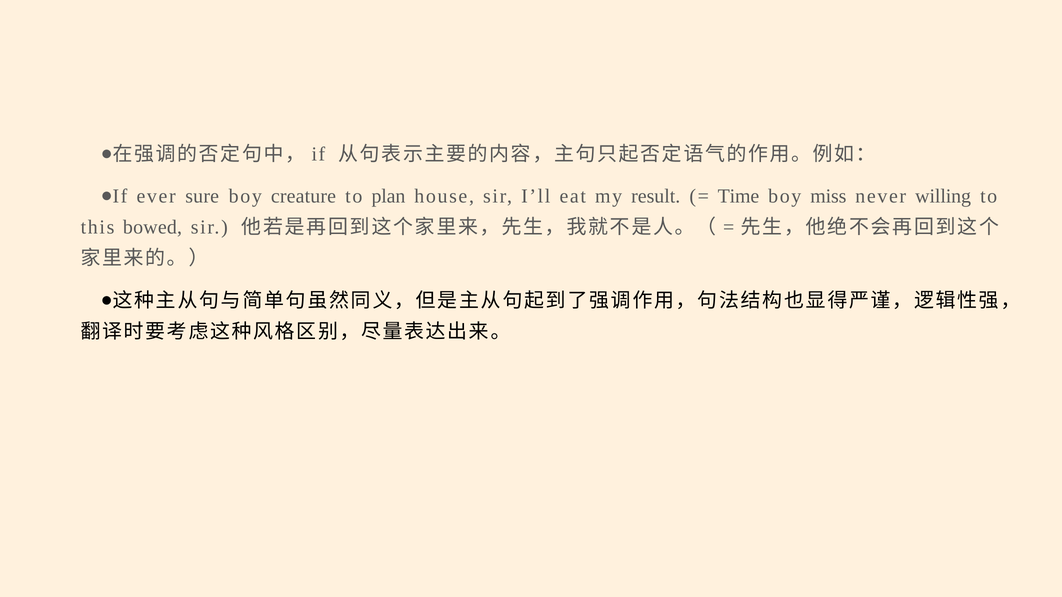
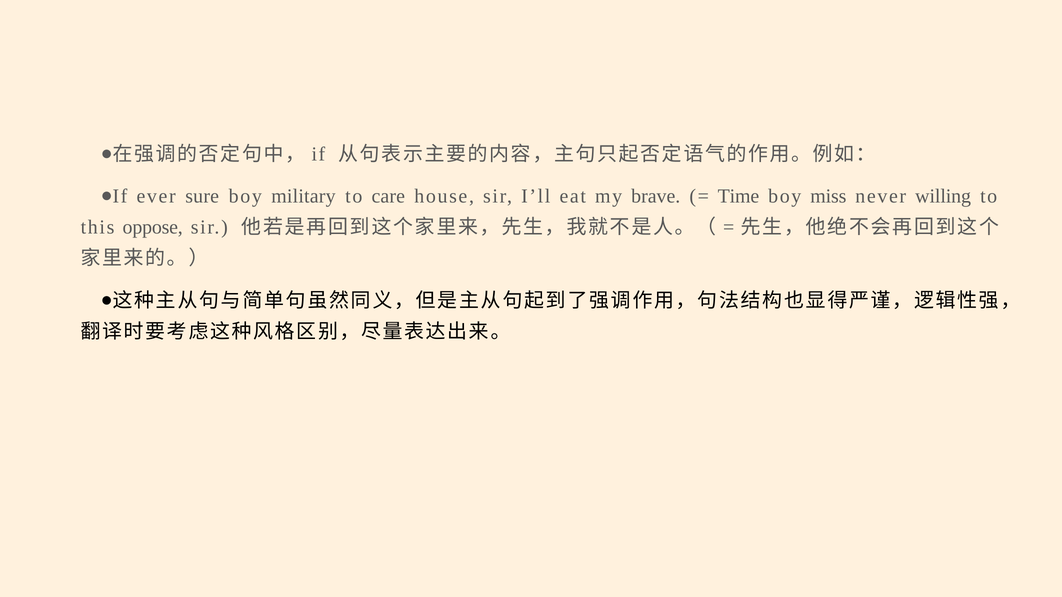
creature: creature -> military
plan: plan -> care
result: result -> brave
bowed: bowed -> oppose
